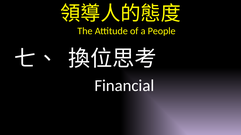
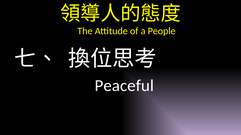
Financial: Financial -> Peaceful
